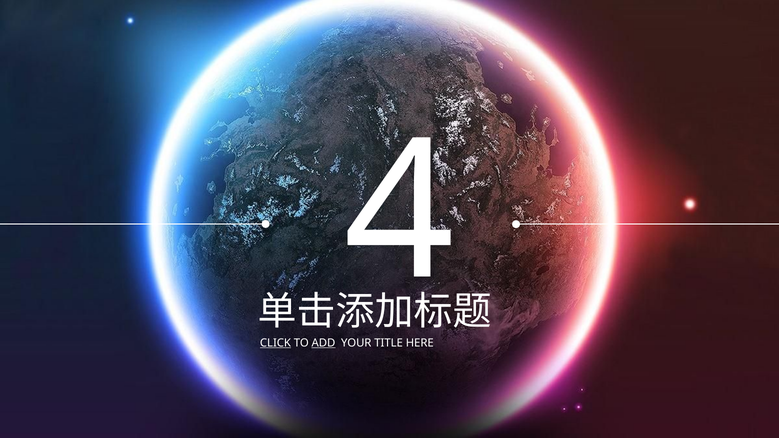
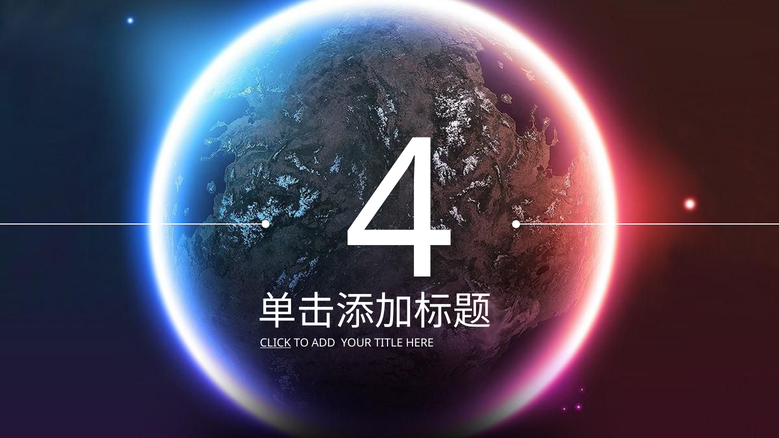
ADD underline: present -> none
